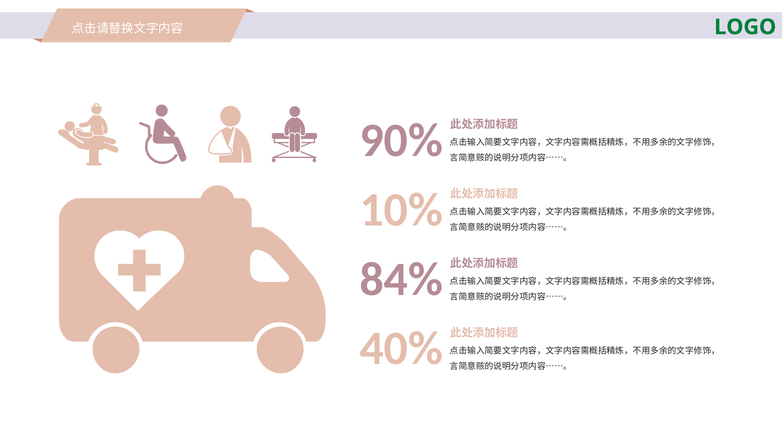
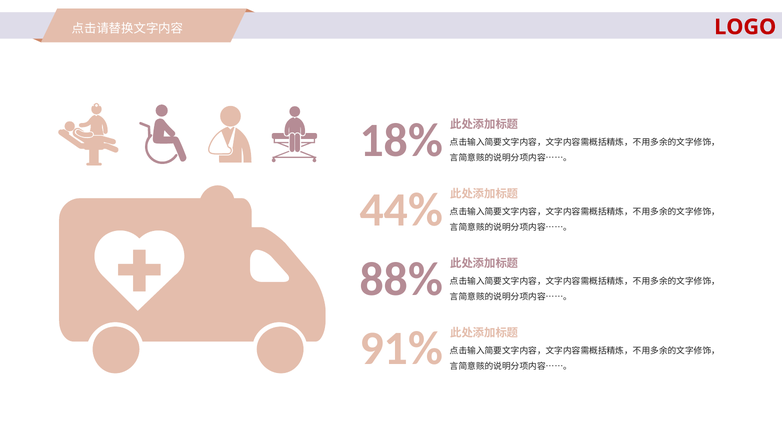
LOGO colour: green -> red
90%: 90% -> 18%
10%: 10% -> 44%
84%: 84% -> 88%
40%: 40% -> 91%
